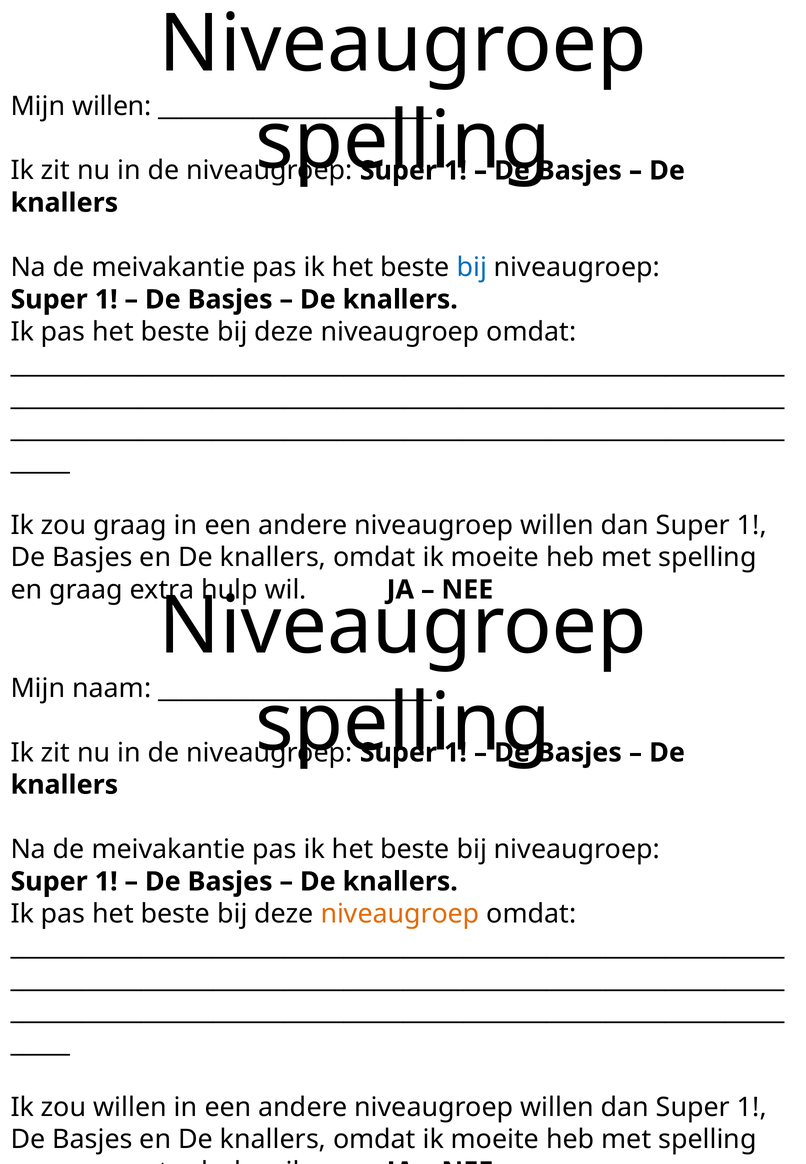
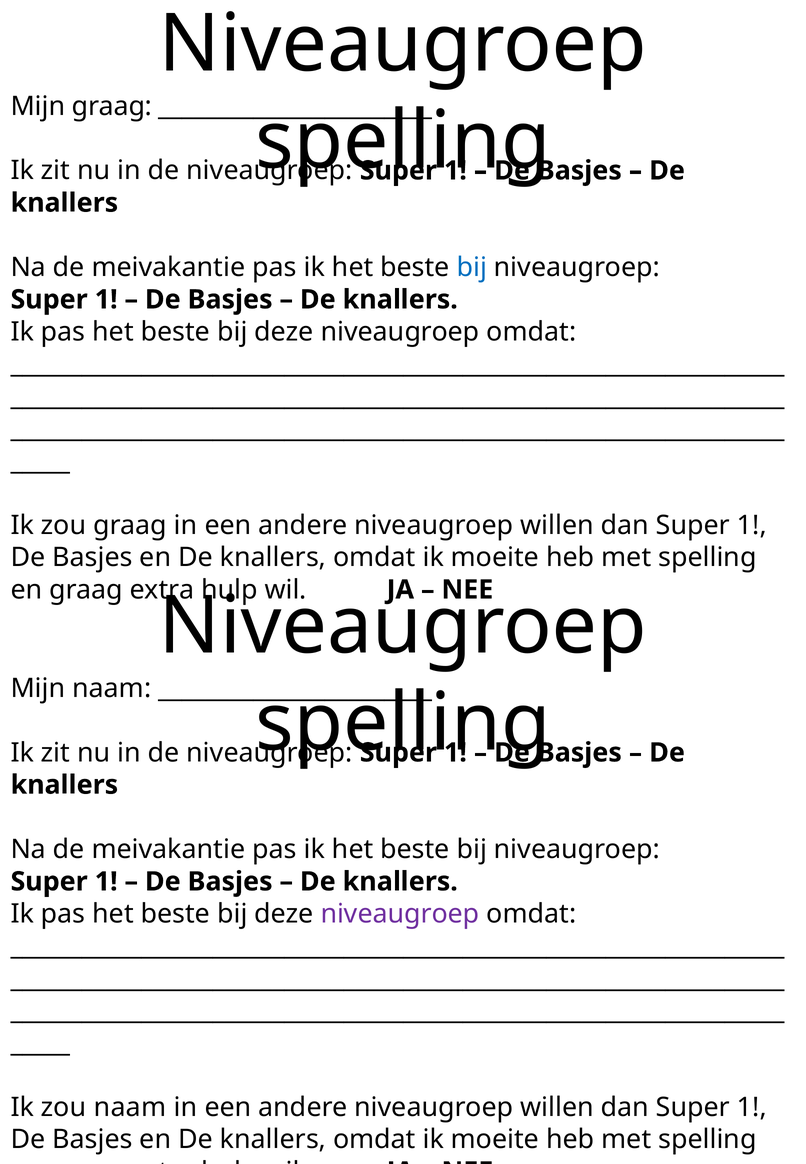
Mijn willen: willen -> graag
niveaugroep at (400, 914) colour: orange -> purple
zou willen: willen -> naam
